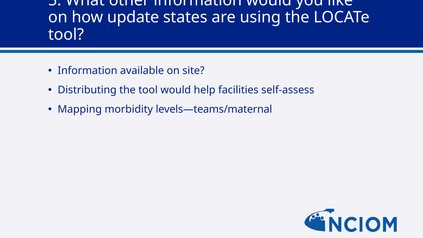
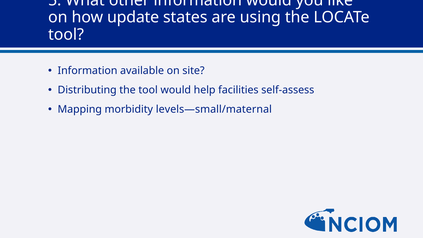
levels—teams/maternal: levels—teams/maternal -> levels—small/maternal
